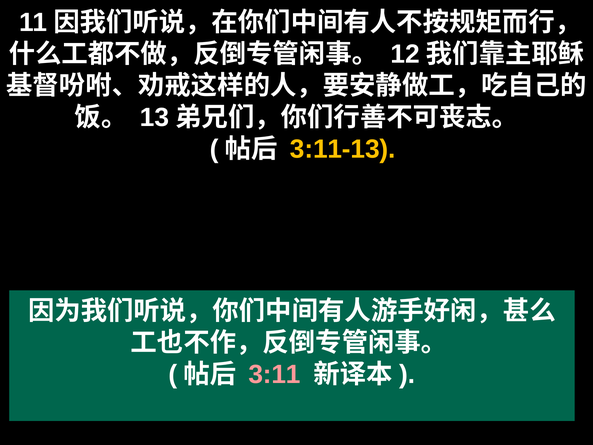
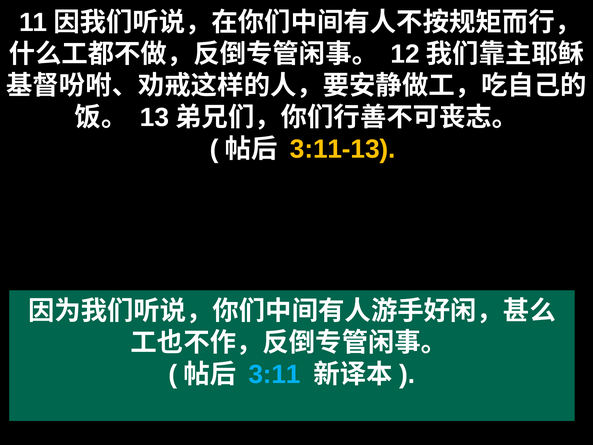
3:11 colour: pink -> light blue
